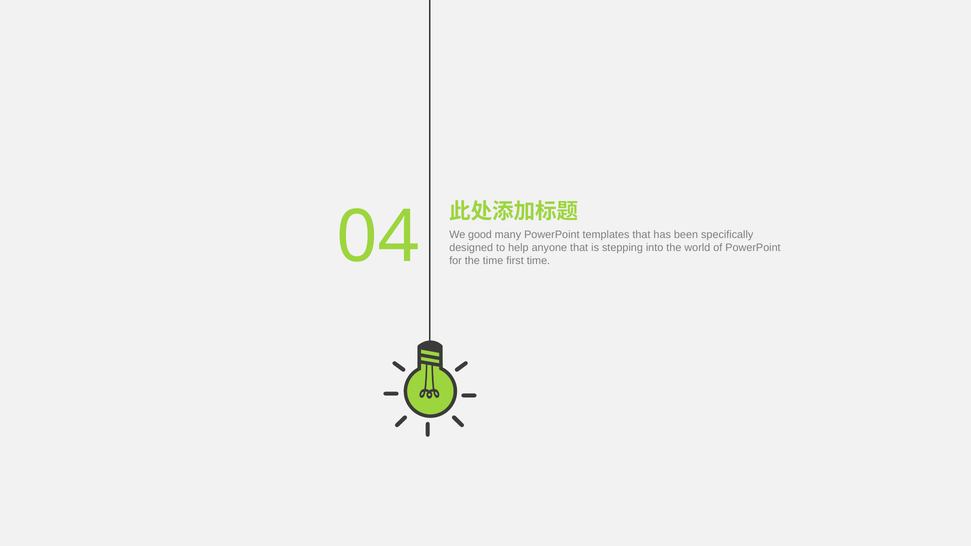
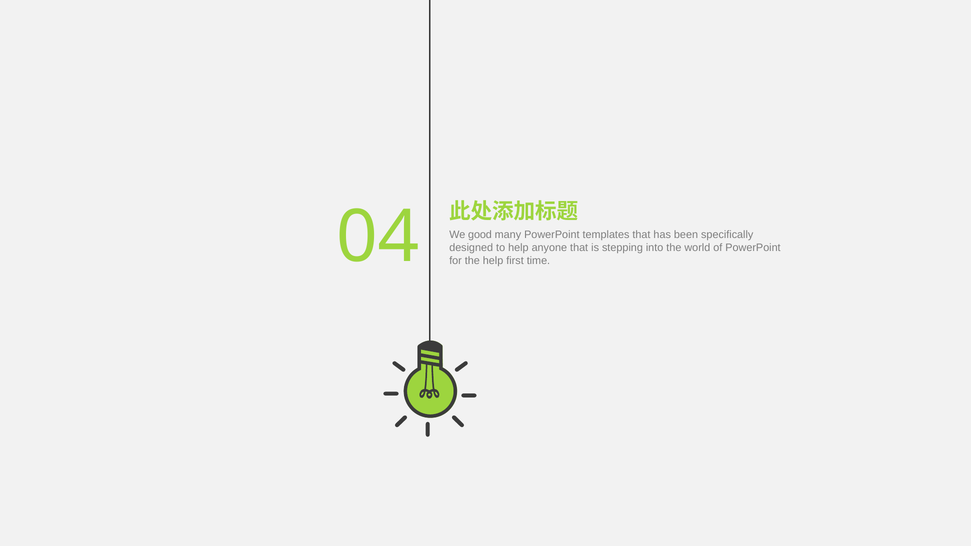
the time: time -> help
